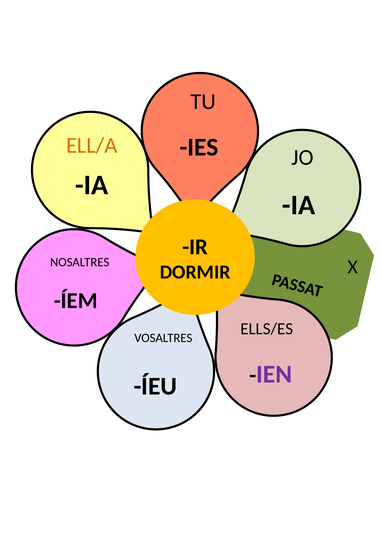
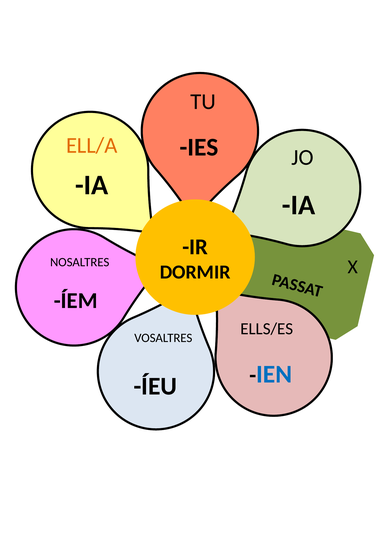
IEN colour: purple -> blue
